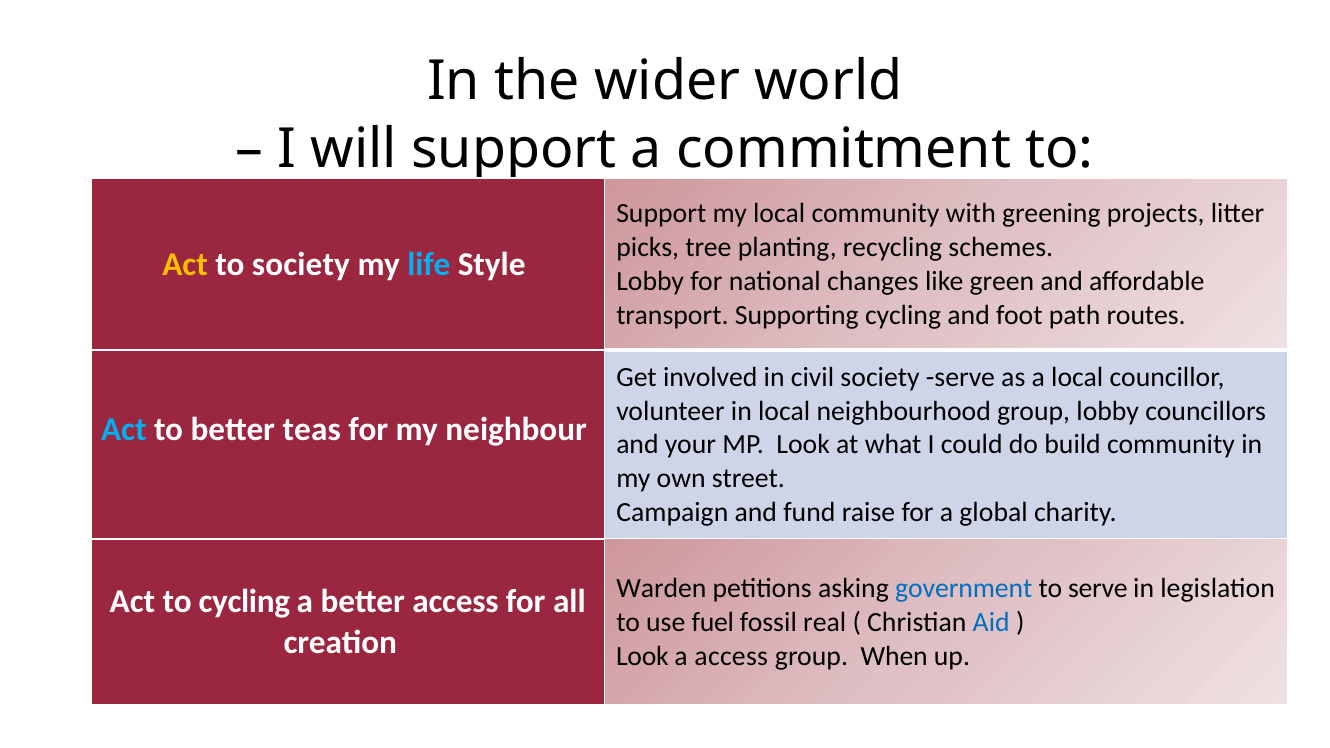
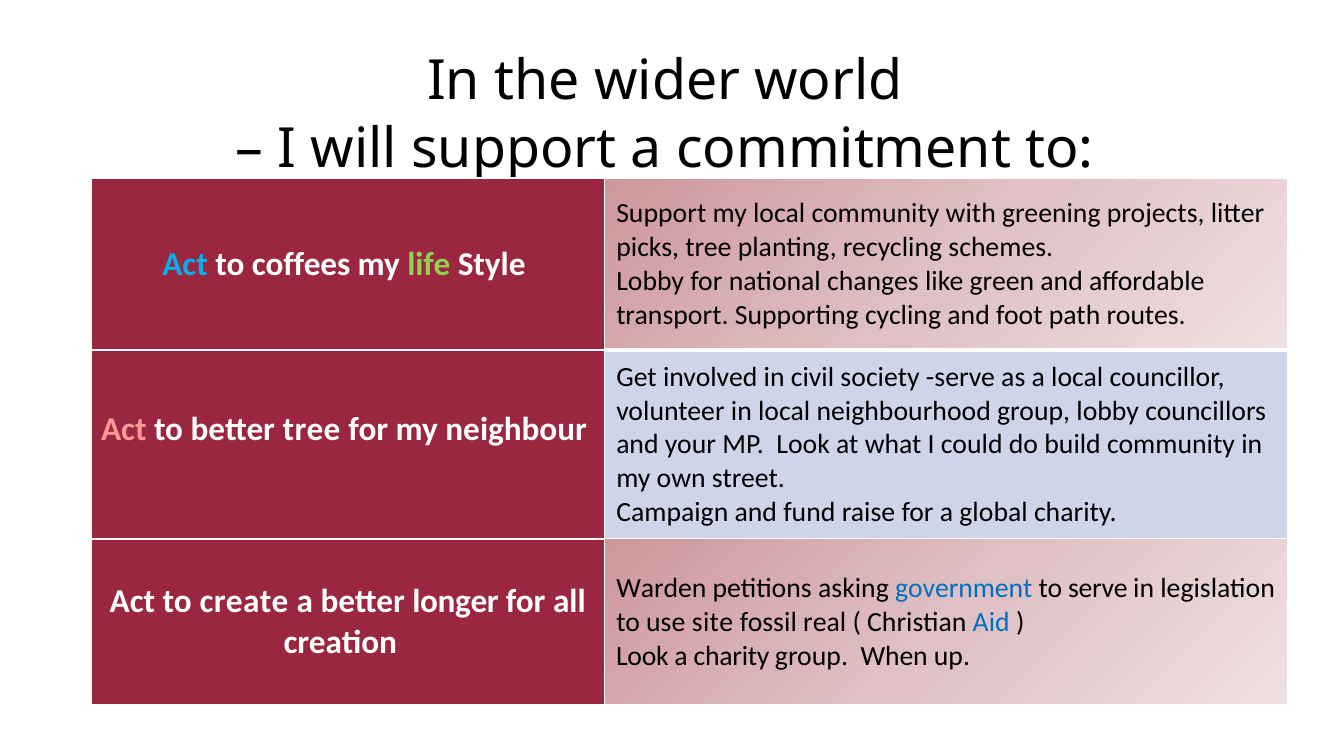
Act at (185, 264) colour: yellow -> light blue
to society: society -> coffees
life colour: light blue -> light green
Act at (124, 430) colour: light blue -> pink
better teas: teas -> tree
to cycling: cycling -> create
better access: access -> longer
fuel: fuel -> site
a access: access -> charity
